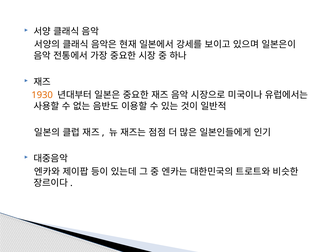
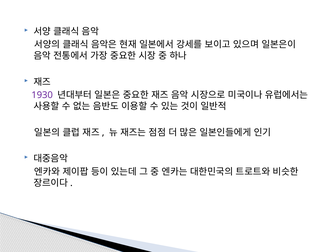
1930 colour: orange -> purple
